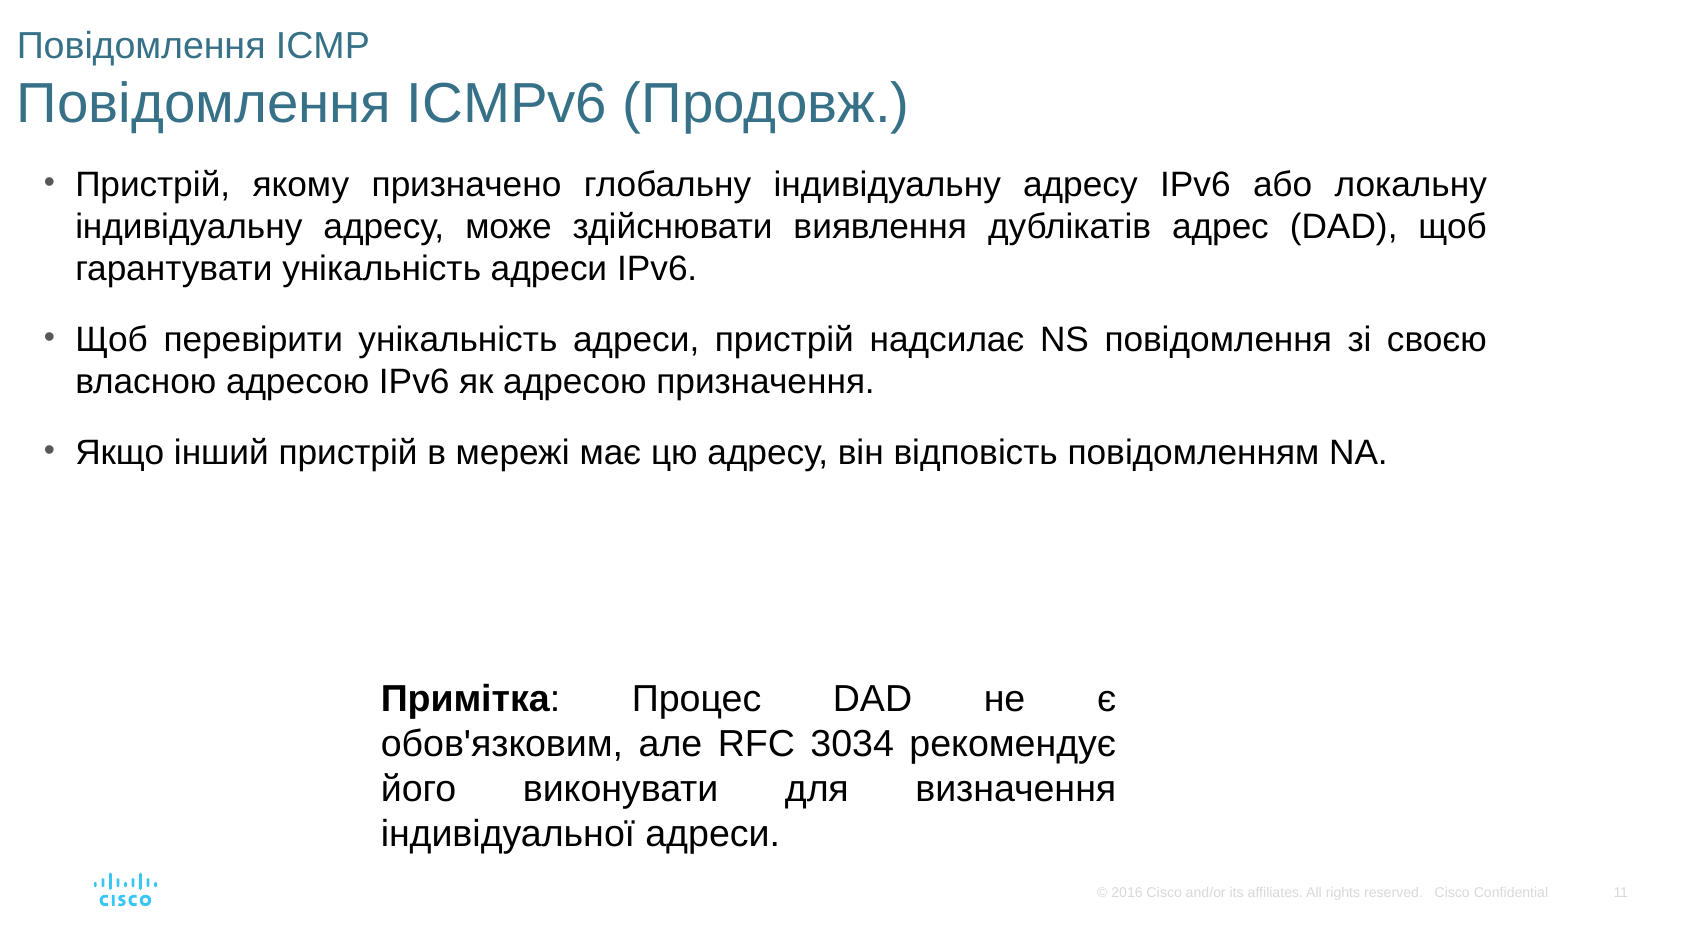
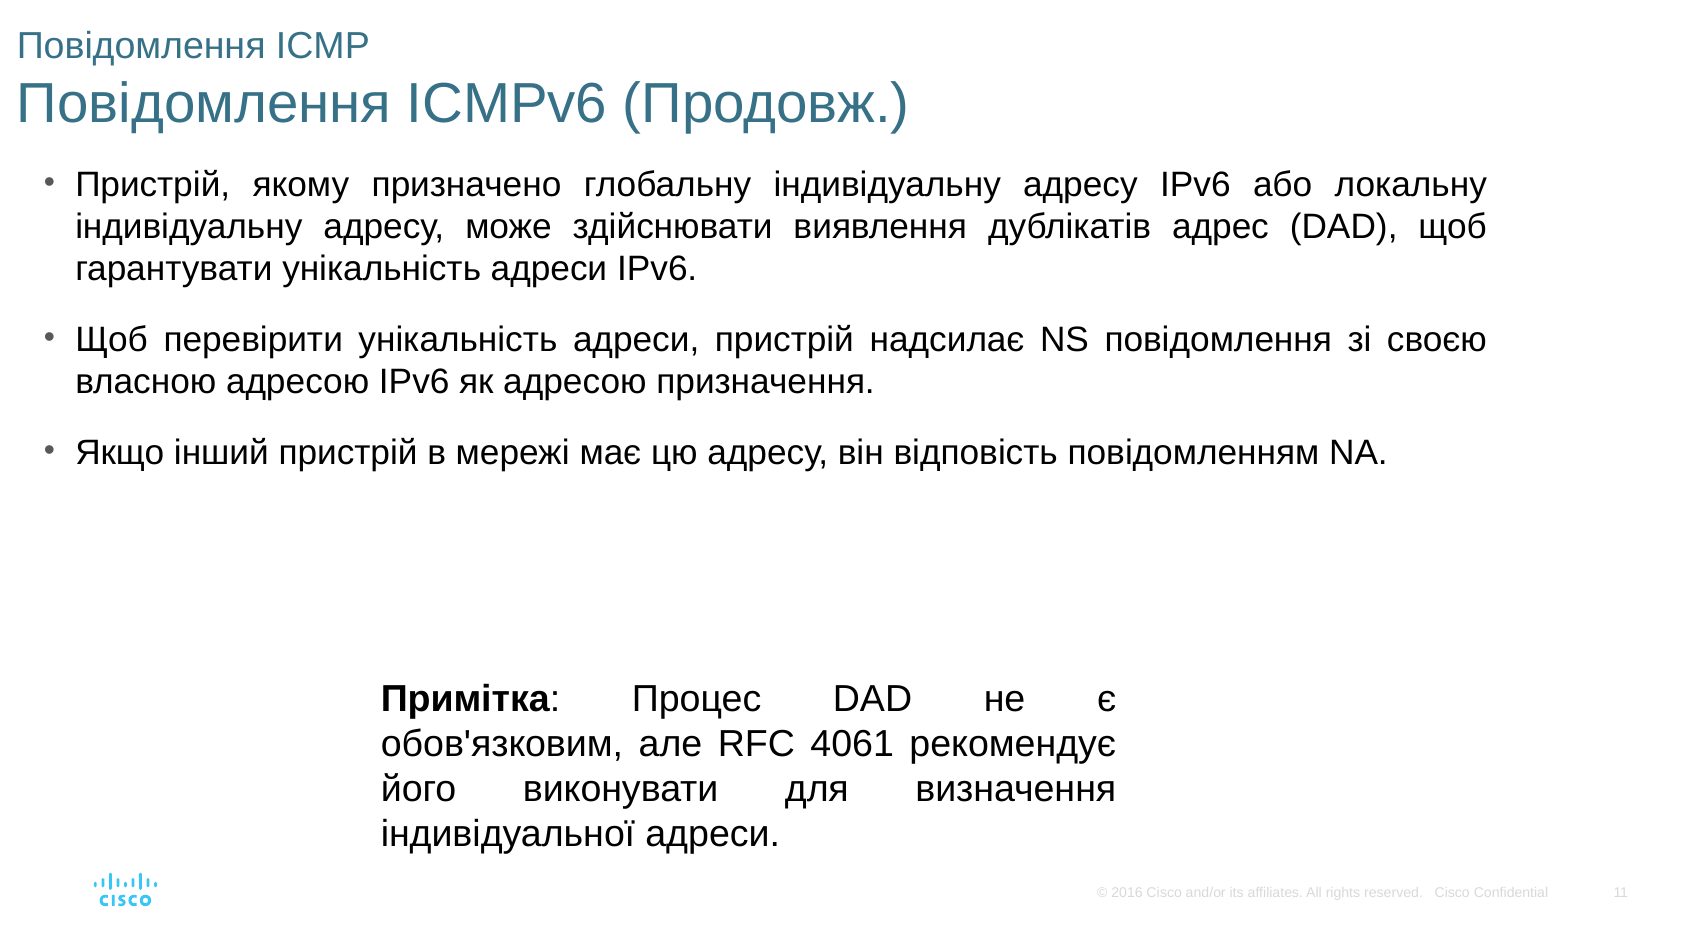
3034: 3034 -> 4061
